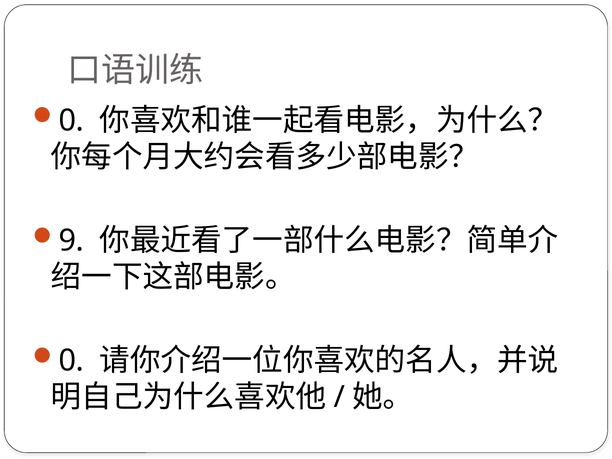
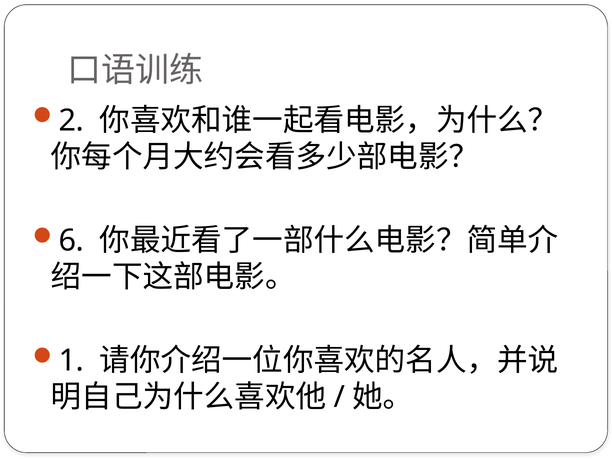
0 at (71, 120): 0 -> 2
9: 9 -> 6
0 at (71, 360): 0 -> 1
